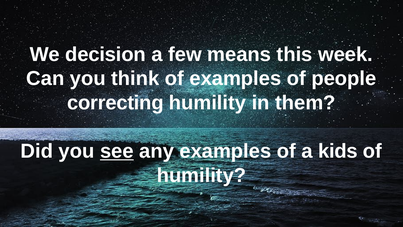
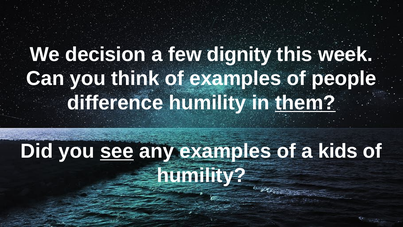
means: means -> dignity
correcting: correcting -> difference
them underline: none -> present
